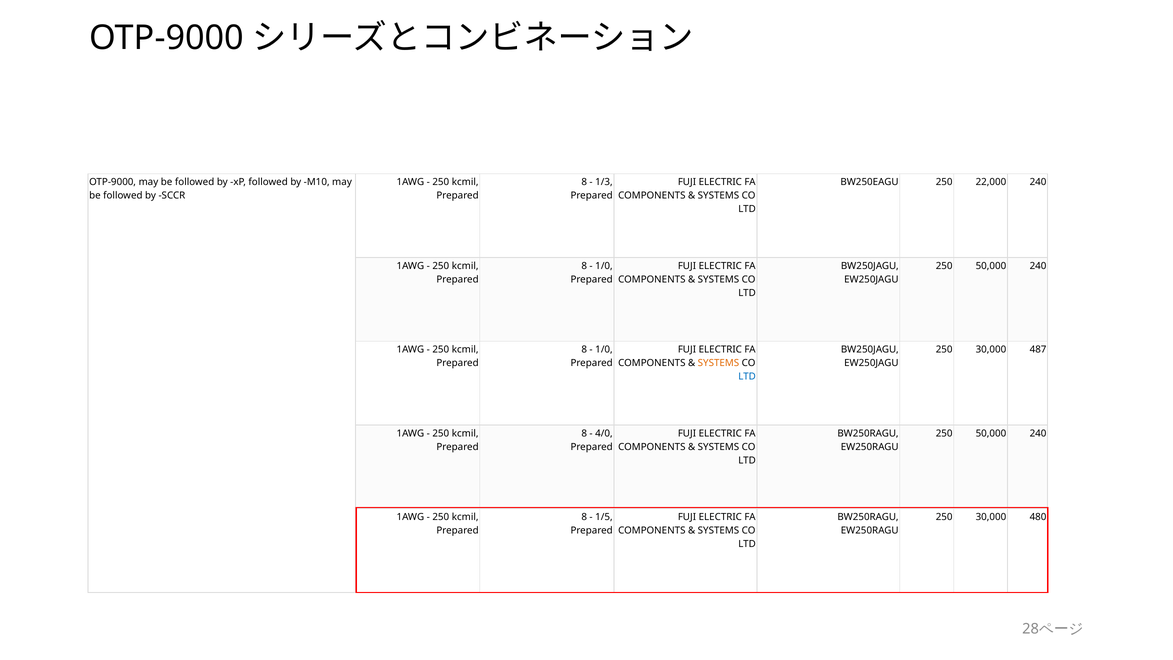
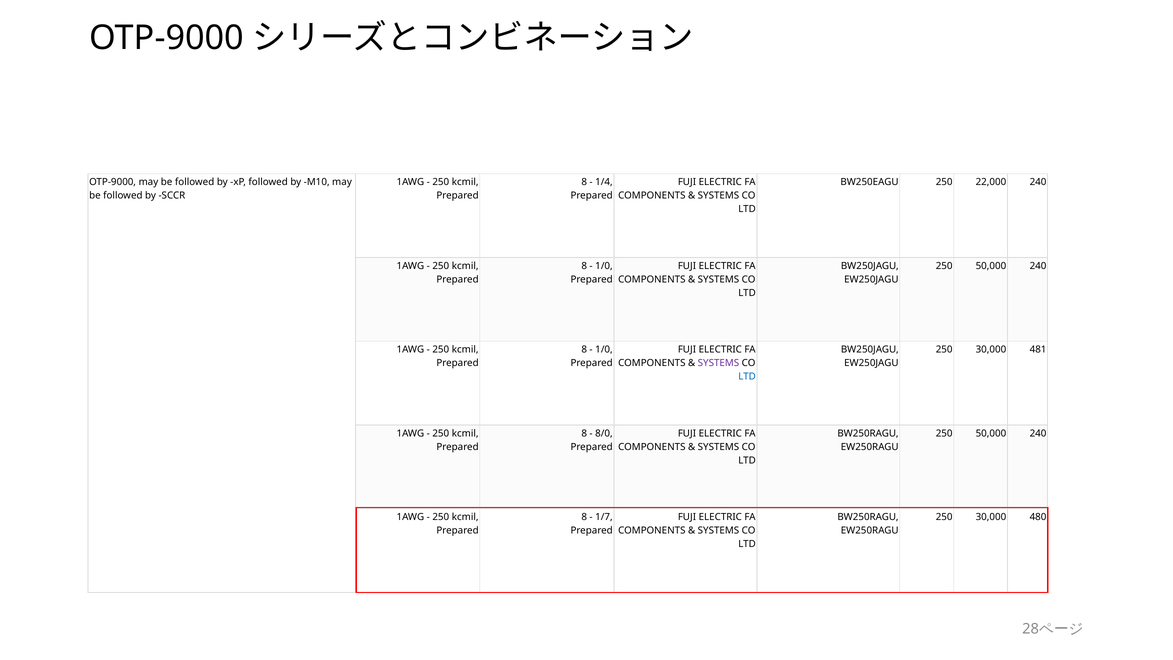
1/3: 1/3 -> 1/4
487: 487 -> 481
SYSTEMS at (718, 363) colour: orange -> purple
4/0: 4/0 -> 8/0
1/5: 1/5 -> 1/7
